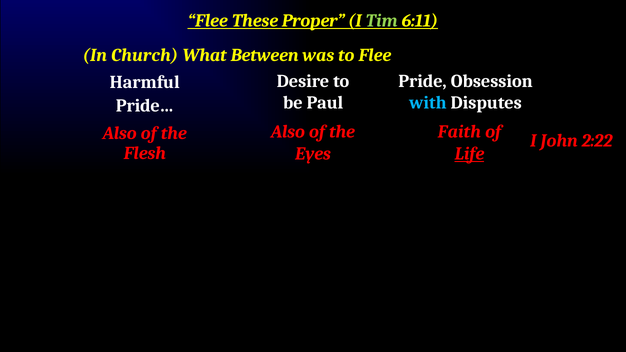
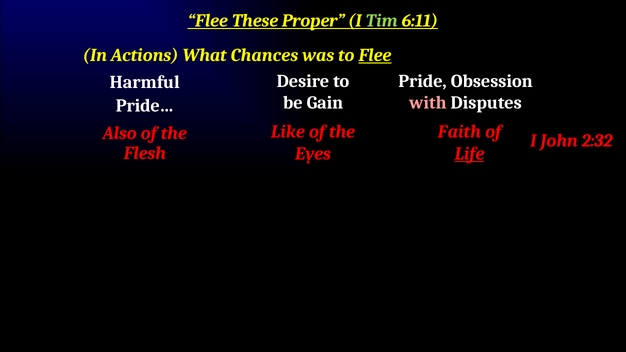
Church: Church -> Actions
Between: Between -> Chances
Flee at (375, 55) underline: none -> present
Paul: Paul -> Gain
with colour: light blue -> pink
Also at (288, 132): Also -> Like
2:22: 2:22 -> 2:32
